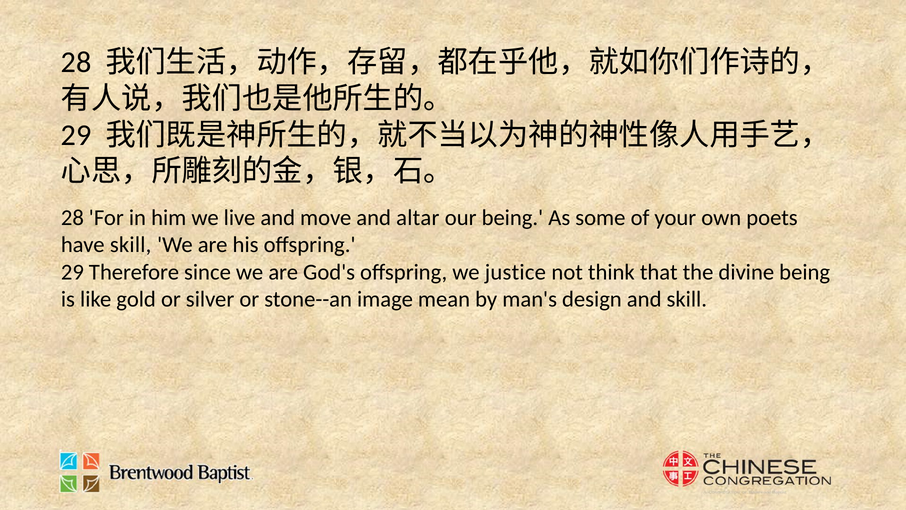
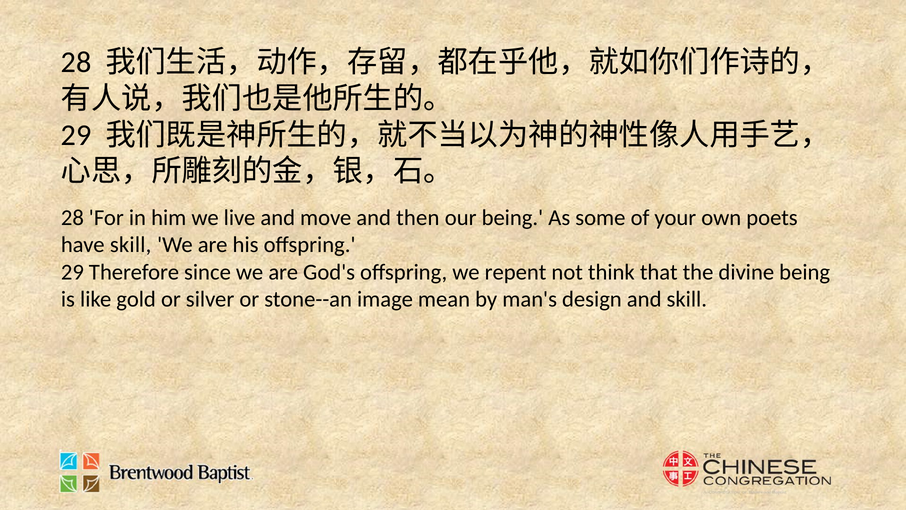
altar: altar -> then
justice: justice -> repent
